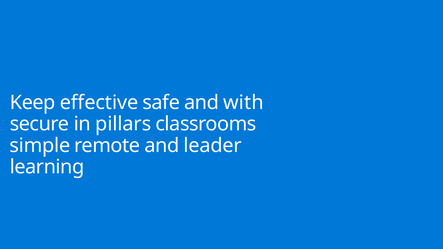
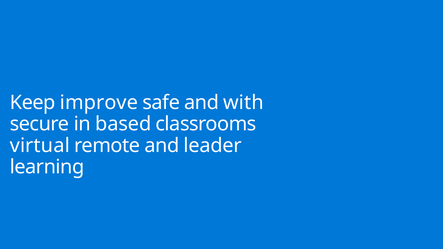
effective: effective -> improve
pillars: pillars -> based
simple: simple -> virtual
